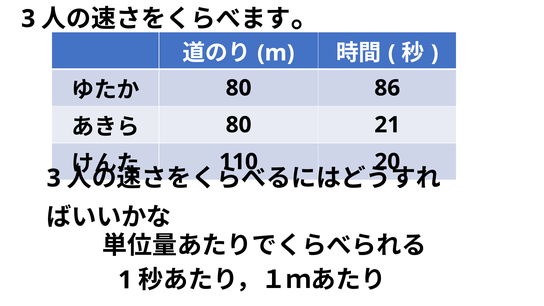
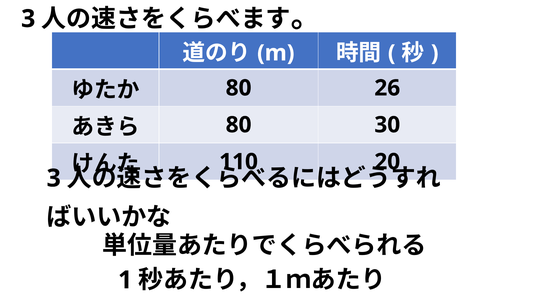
86: 86 -> 26
21: 21 -> 30
